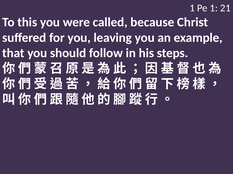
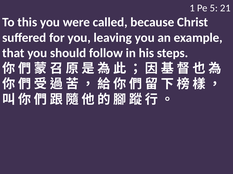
Pe 1: 1 -> 5
